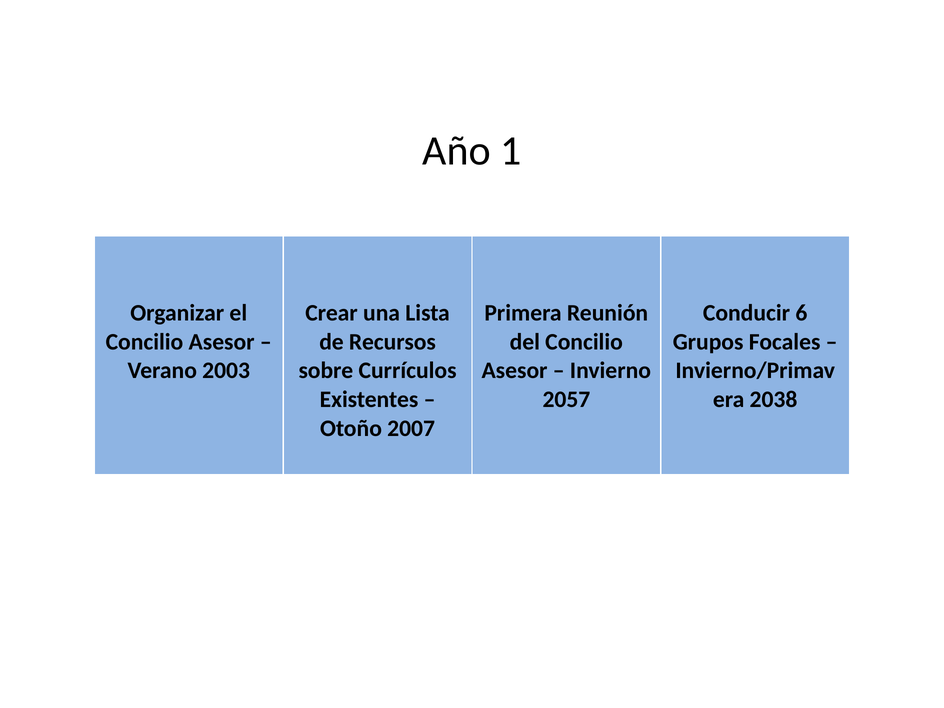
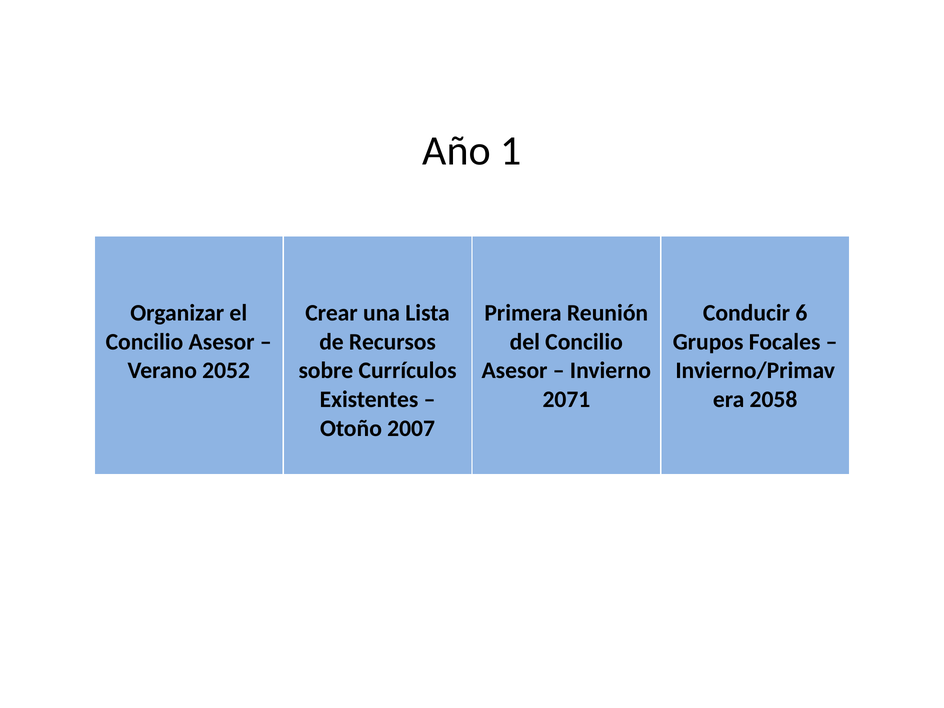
2003: 2003 -> 2052
2057: 2057 -> 2071
2038: 2038 -> 2058
